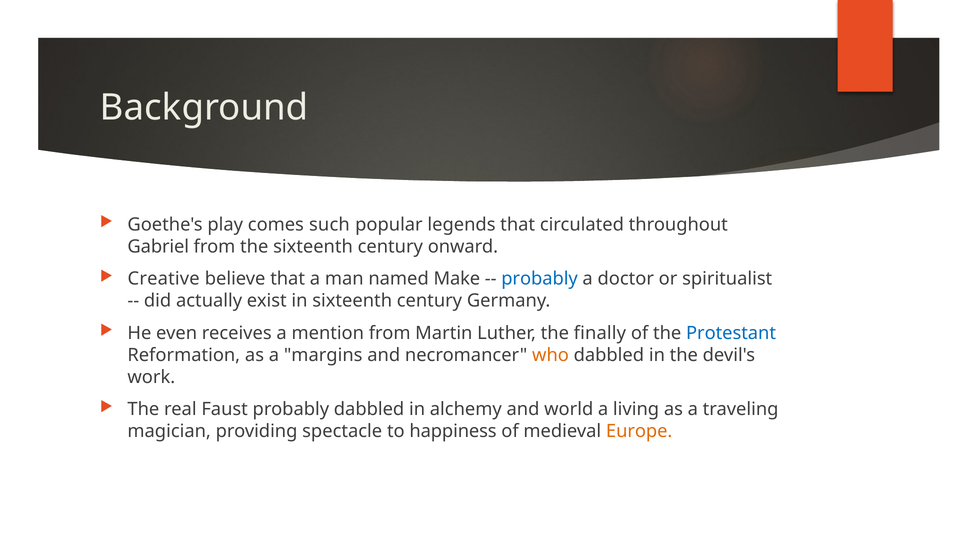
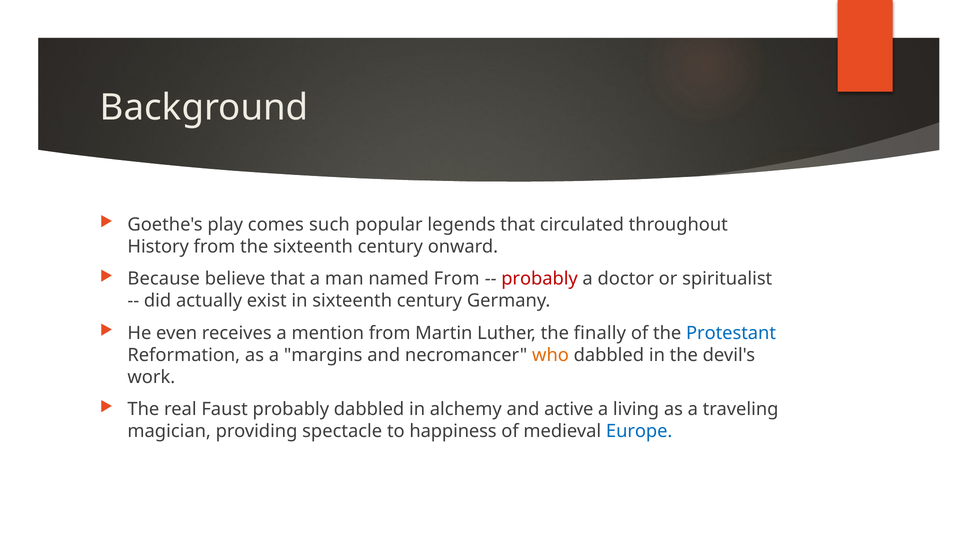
Gabriel: Gabriel -> History
Creative: Creative -> Because
named Make: Make -> From
probably at (540, 279) colour: blue -> red
world: world -> active
Europe colour: orange -> blue
